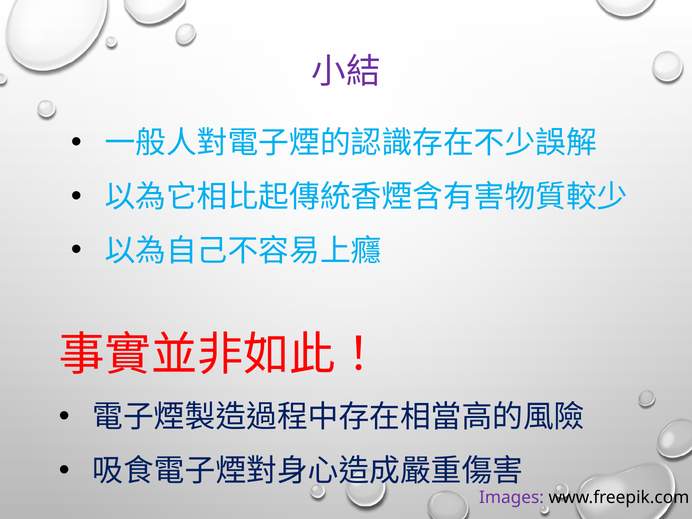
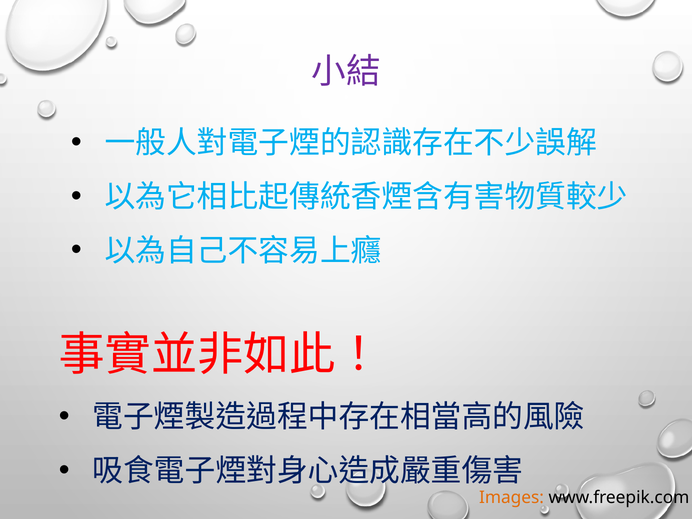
Images colour: purple -> orange
